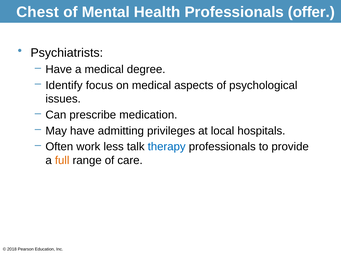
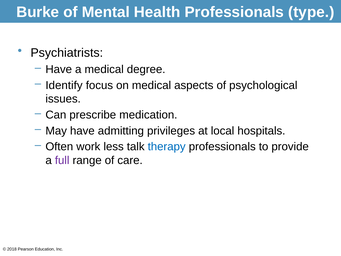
Chest: Chest -> Burke
offer: offer -> type
full colour: orange -> purple
